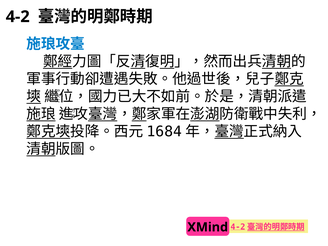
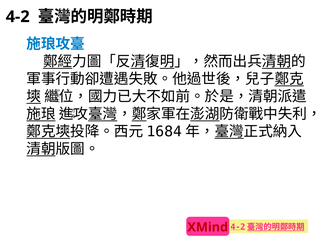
XMind colour: black -> red
